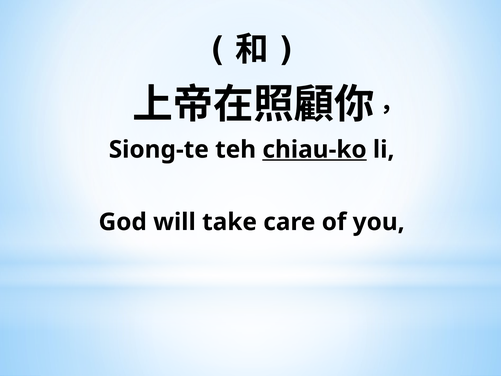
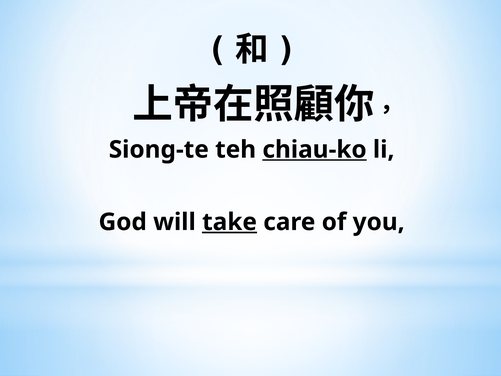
take underline: none -> present
